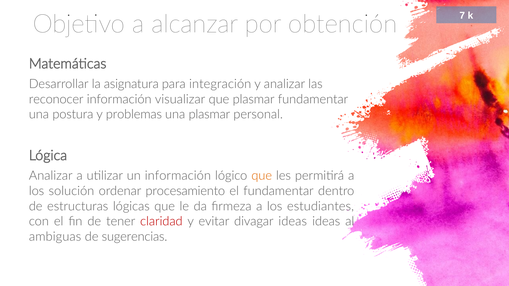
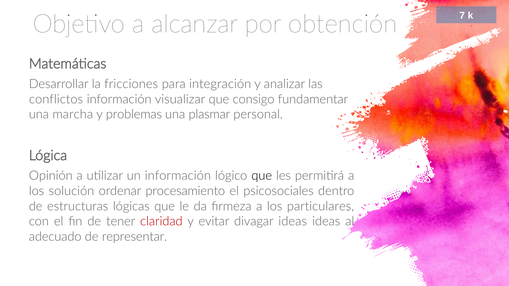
asignatura: asignatura -> fricciones
reconocer: reconocer -> conflictos
que plasmar: plasmar -> consigo
postura: postura -> marcha
Analizar at (51, 176): Analizar -> Opinión
que at (262, 176) colour: orange -> black
el fundamentar: fundamentar -> psicosociales
estudiantes: estudiantes -> particulares
ambiguas: ambiguas -> adecuado
sugerencias: sugerencias -> representar
